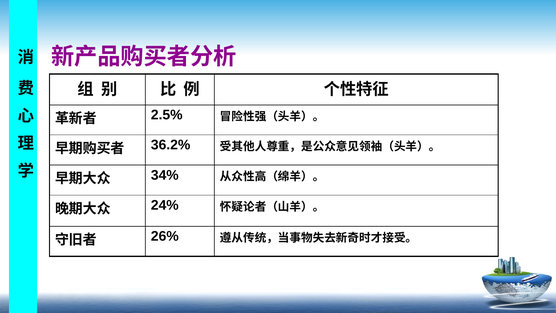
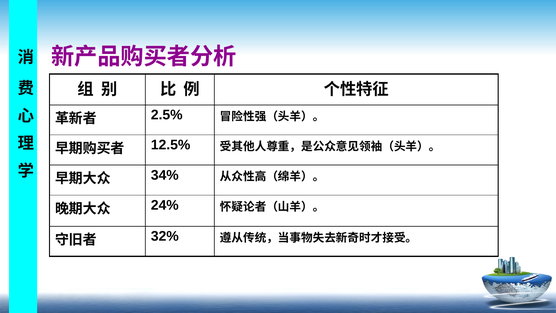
36.2%: 36.2% -> 12.5%
26%: 26% -> 32%
